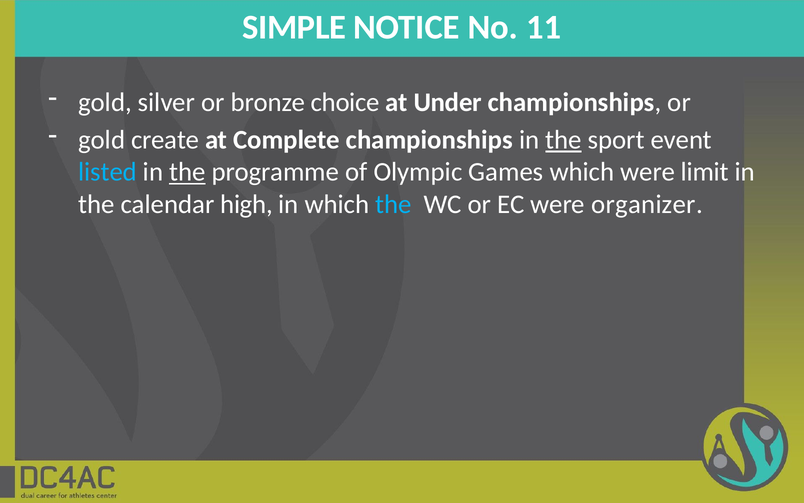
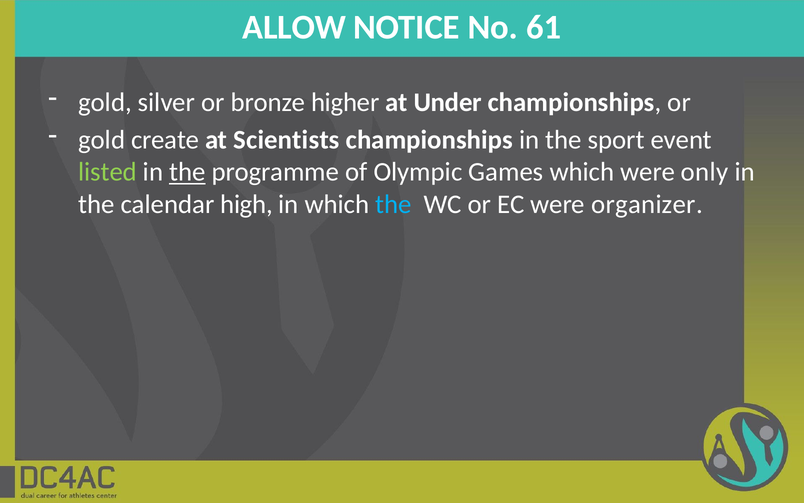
SIMPLE: SIMPLE -> ALLOW
11: 11 -> 61
choice: choice -> higher
Complete: Complete -> Scientists
the at (563, 140) underline: present -> none
listed colour: light blue -> light green
limit: limit -> only
